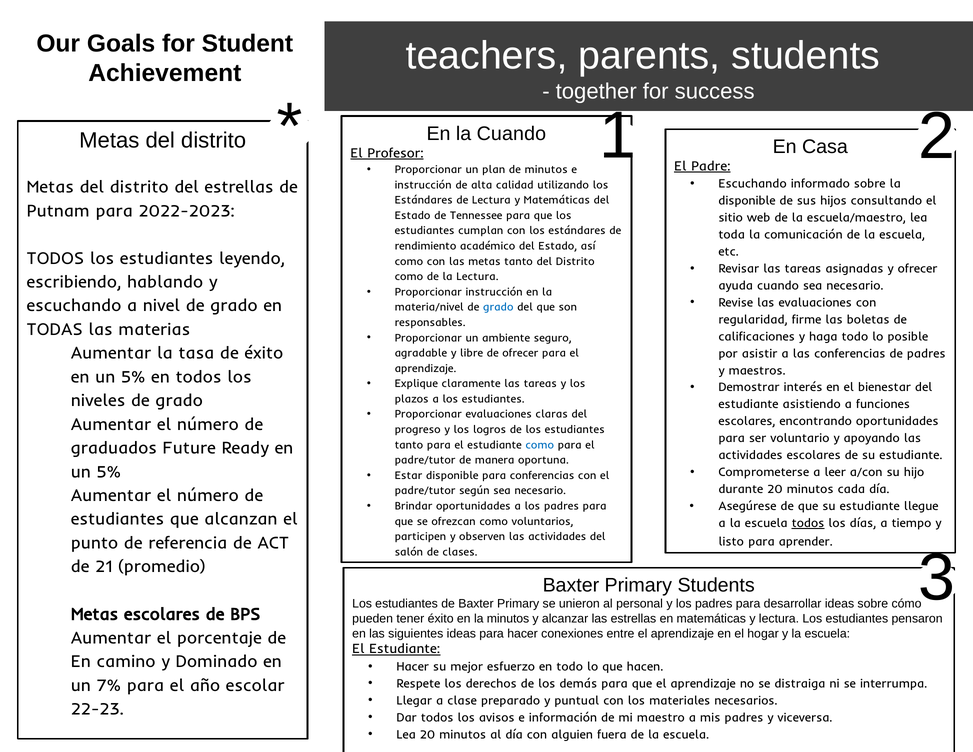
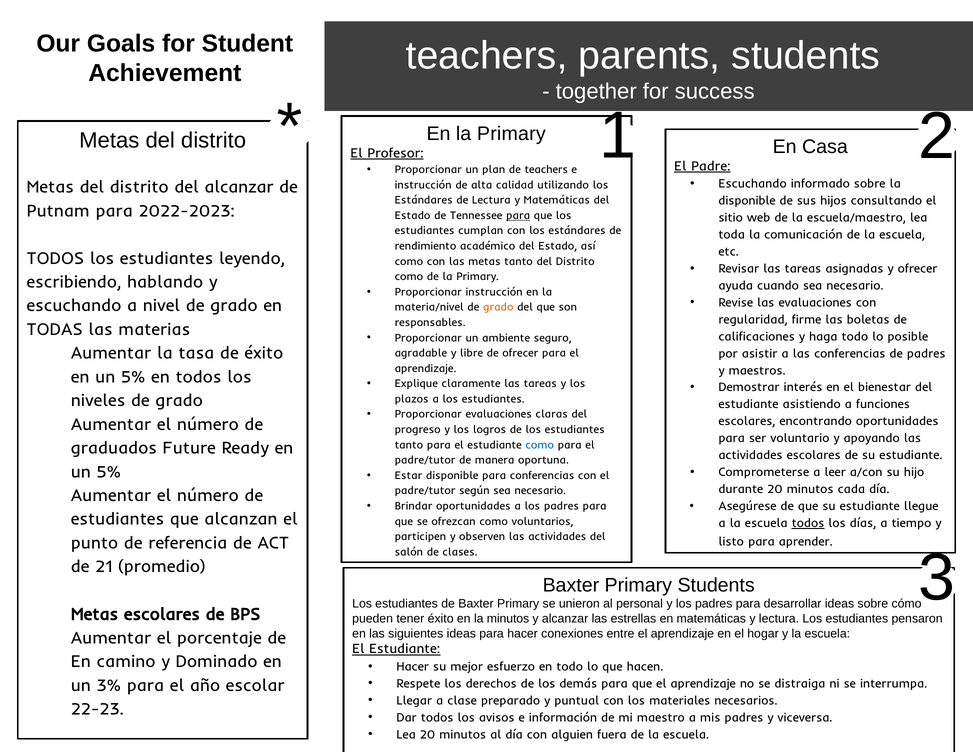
En la Cuando: Cuando -> Primary
de minutos: minutos -> teachers
del estrellas: estrellas -> alcanzar
para at (518, 215) underline: none -> present
de la Lectura: Lectura -> Primary
grado at (498, 307) colour: blue -> orange
7%: 7% -> 3%
